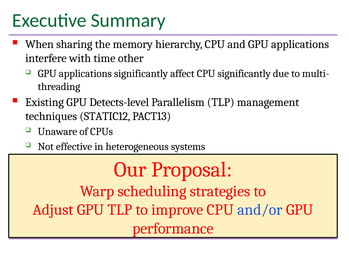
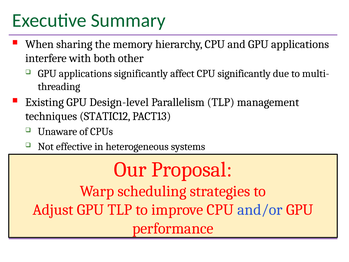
time: time -> both
Detects-level: Detects-level -> Design-level
